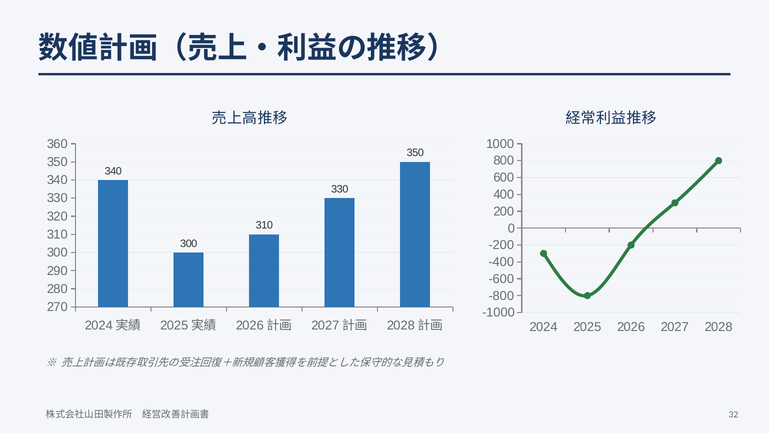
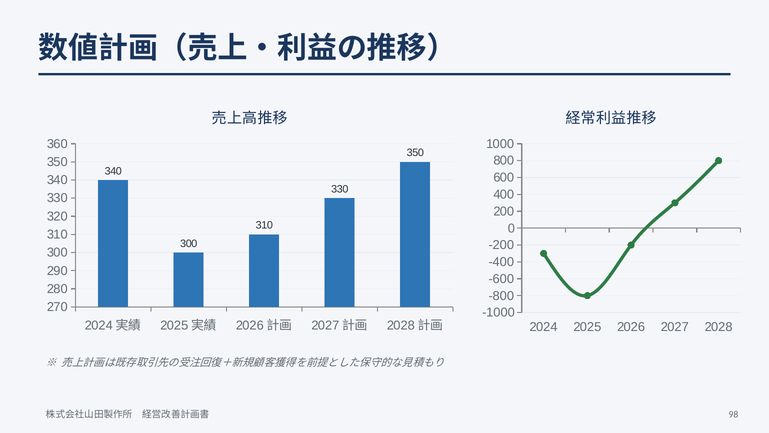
32: 32 -> 98
